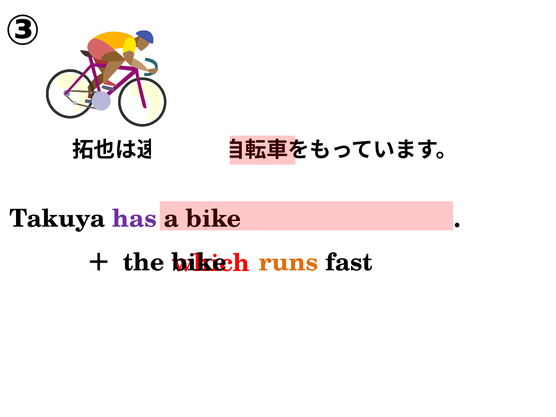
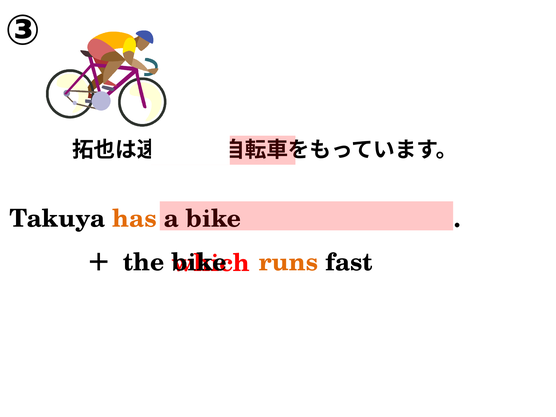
has colour: purple -> orange
